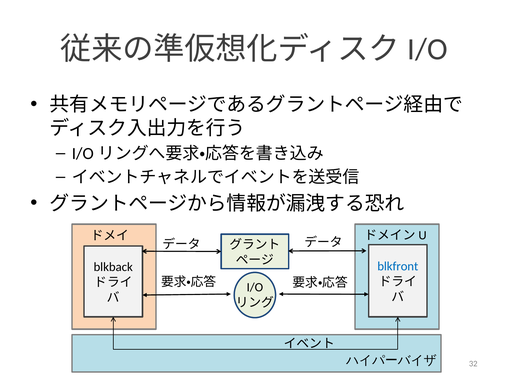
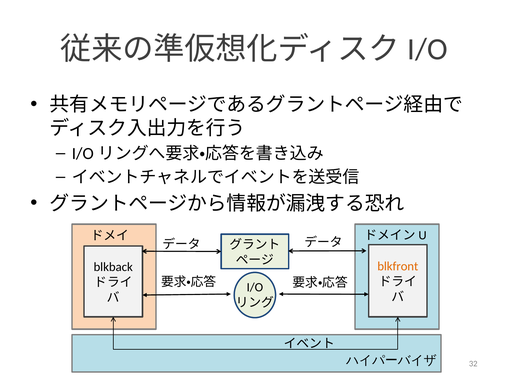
blkfront colour: blue -> orange
